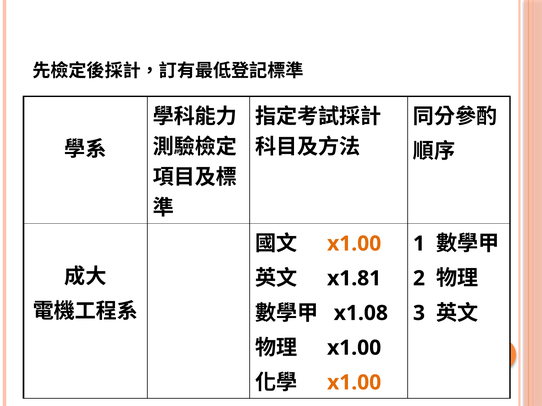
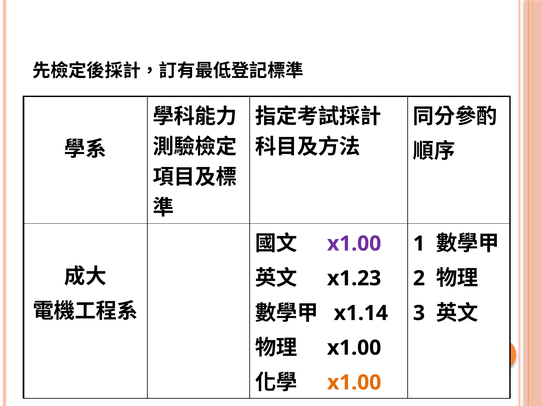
x1.00 at (354, 244) colour: orange -> purple
x1.81: x1.81 -> x1.23
x1.08: x1.08 -> x1.14
